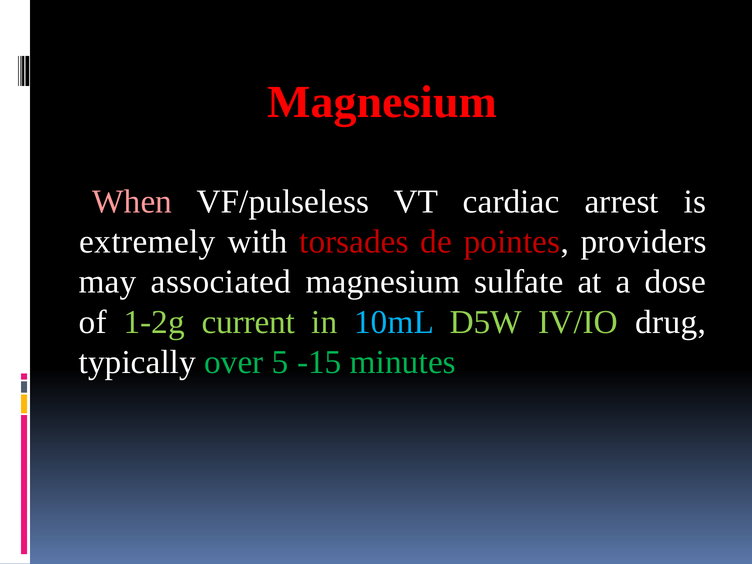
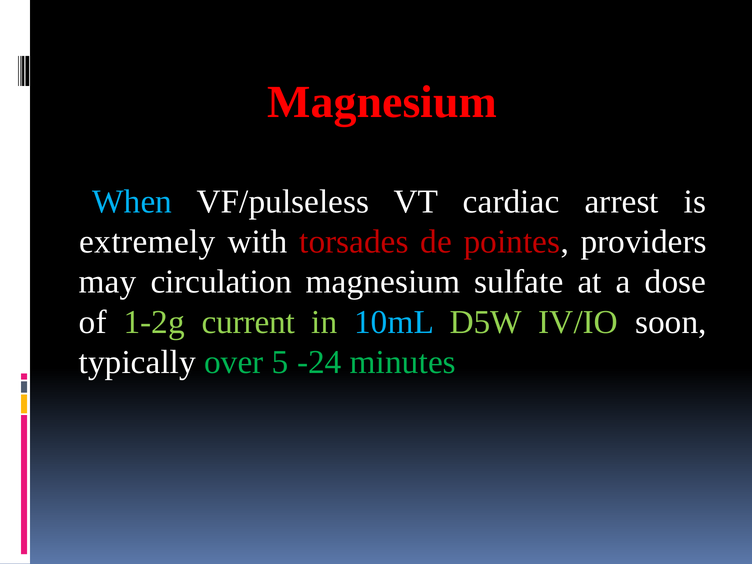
When colour: pink -> light blue
associated: associated -> circulation
drug: drug -> soon
-15: -15 -> -24
